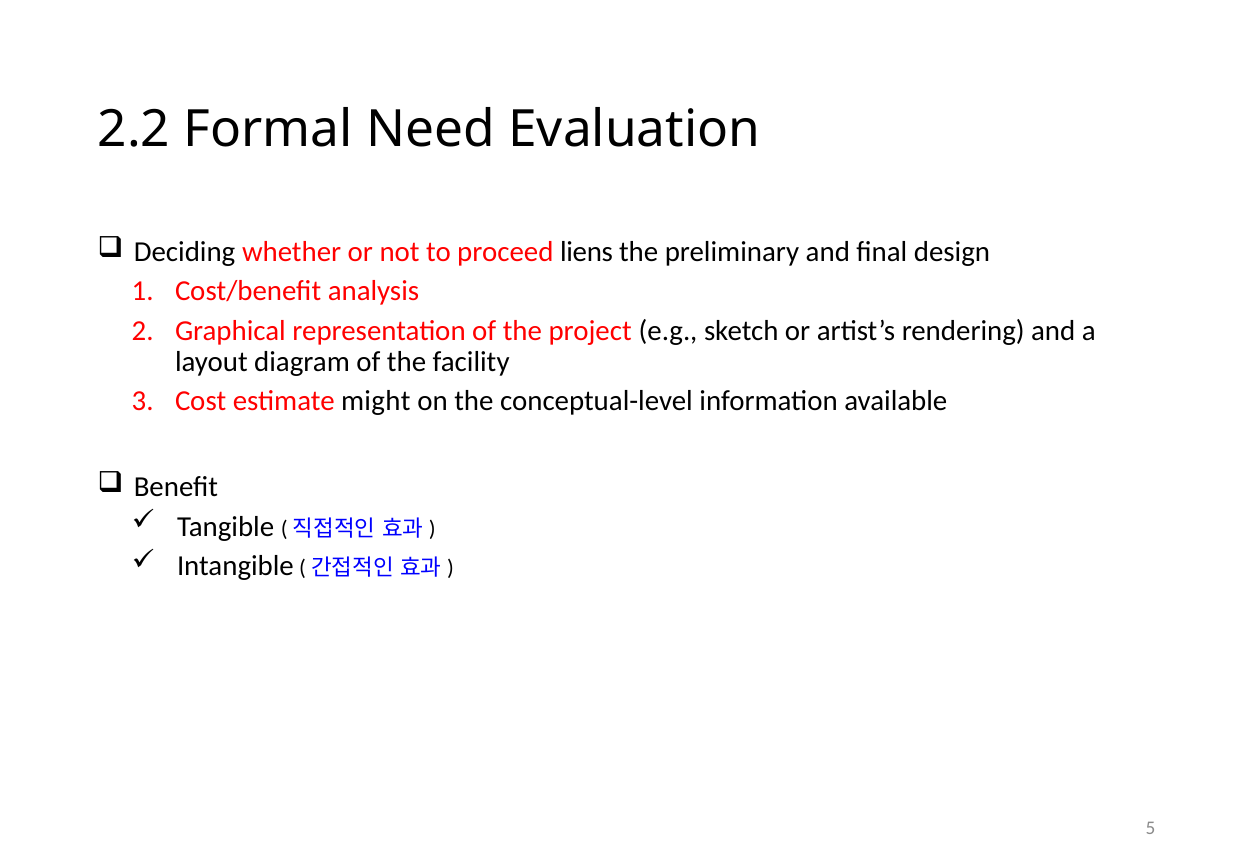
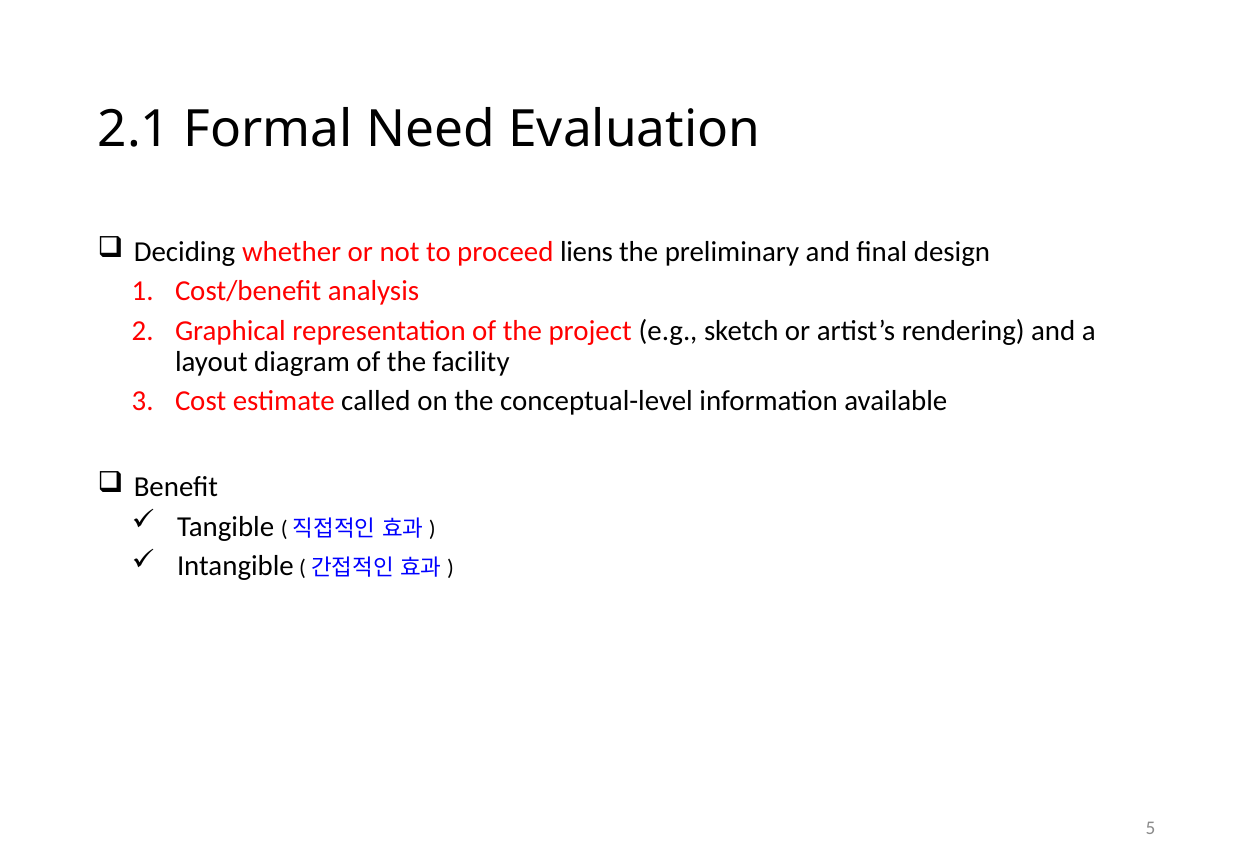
2.2: 2.2 -> 2.1
might: might -> called
